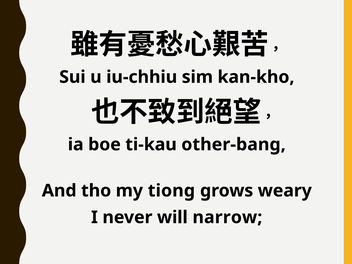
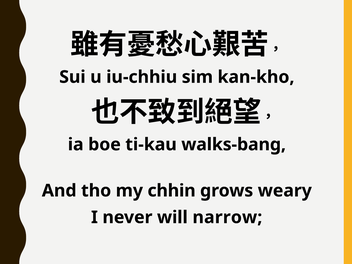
other-bang: other-bang -> walks-bang
tiong: tiong -> chhin
